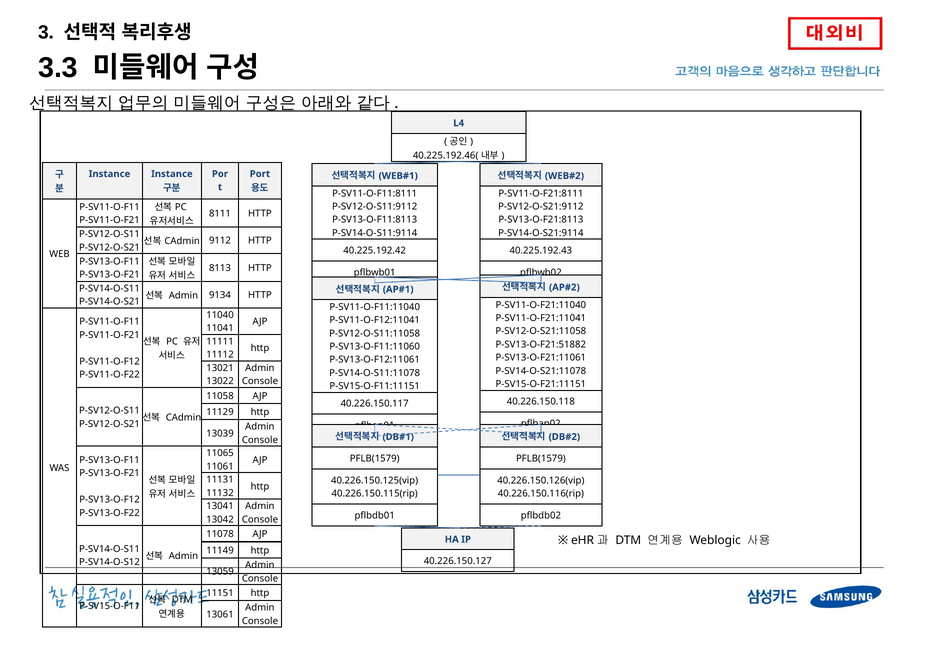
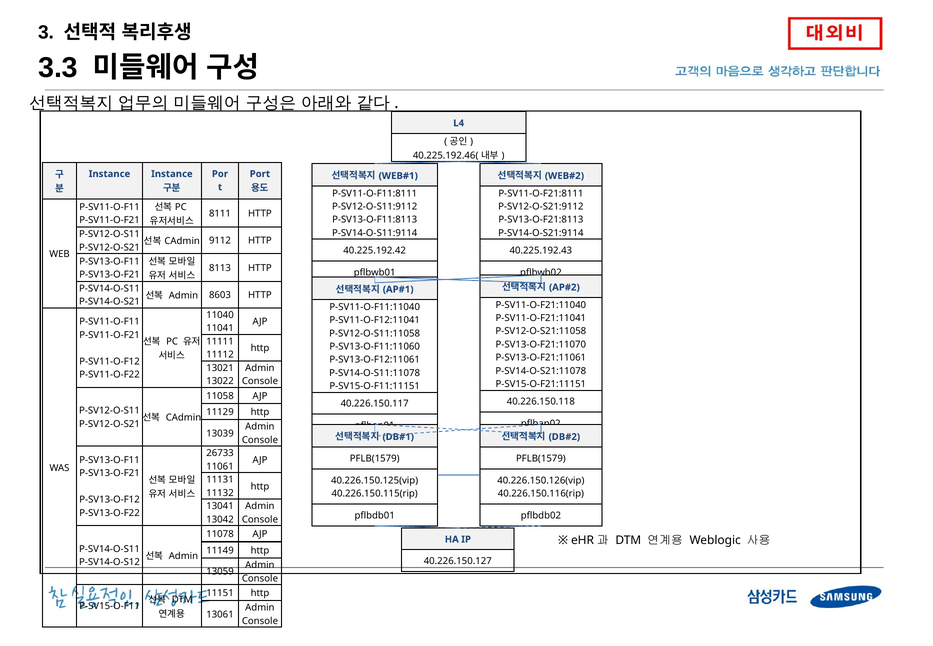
9134: 9134 -> 8603
P-SV13-O-F21:51882: P-SV13-O-F21:51882 -> P-SV13-O-F21:11070
11065: 11065 -> 26733
